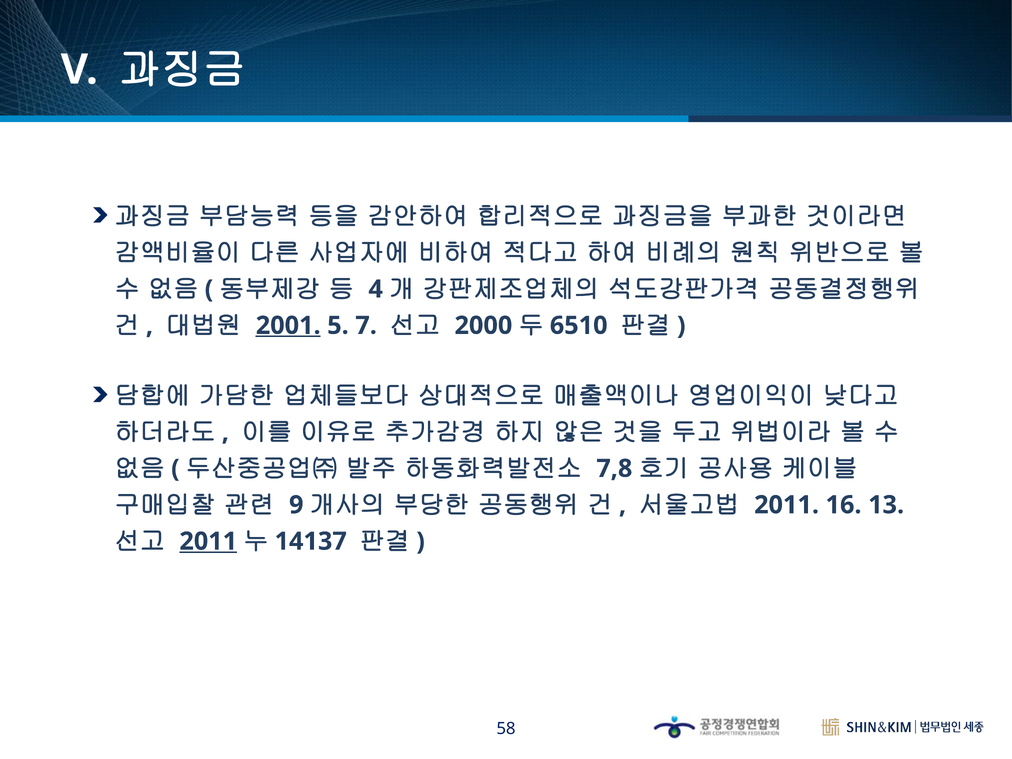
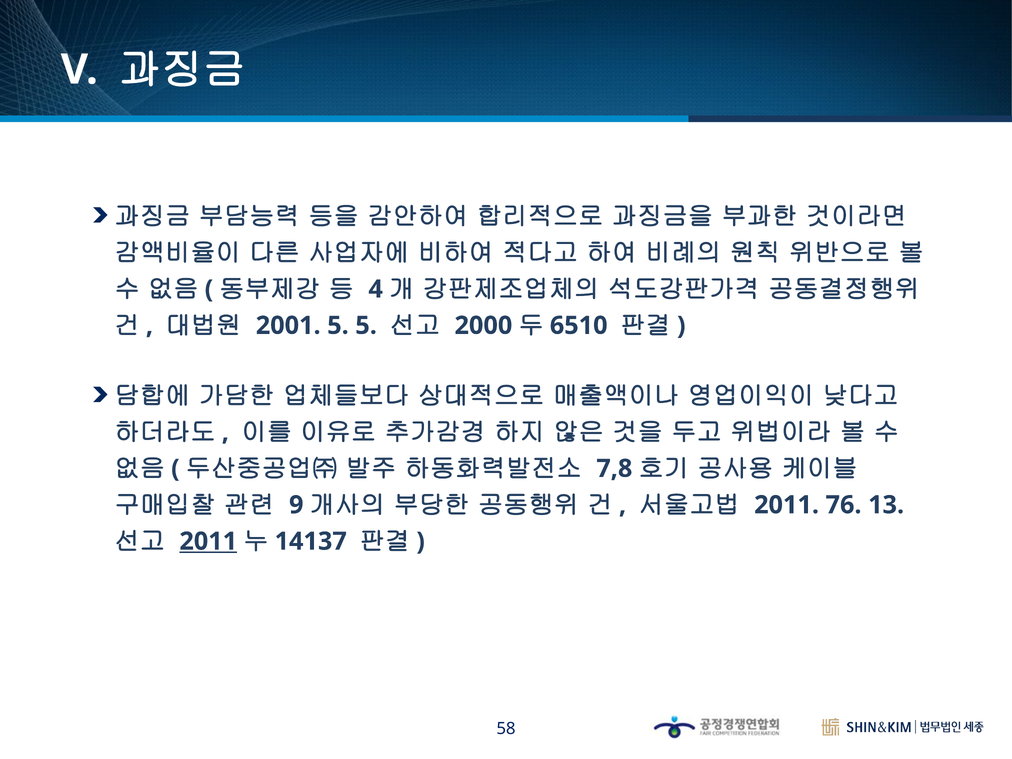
2001 underline: present -> none
5 7: 7 -> 5
16: 16 -> 76
